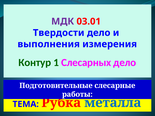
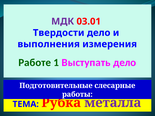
Контур: Контур -> Работе
Слесарных: Слесарных -> Выступать
металла colour: blue -> purple
